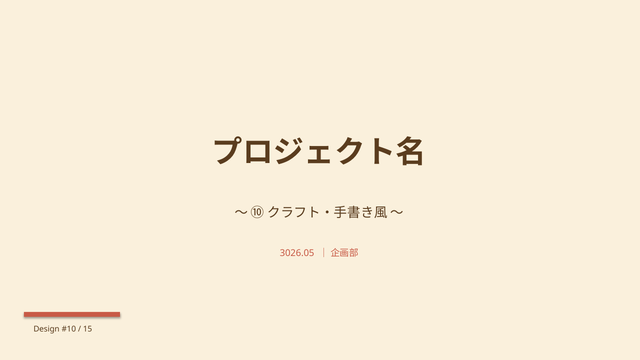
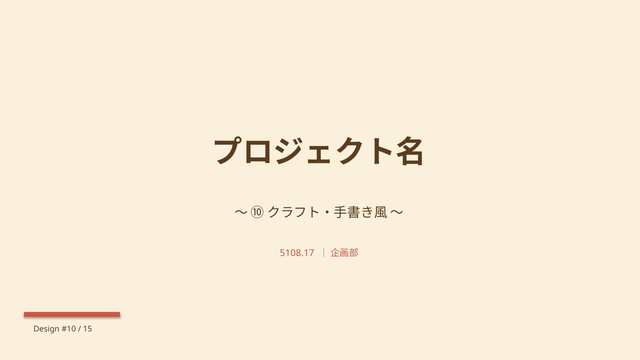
3026.05: 3026.05 -> 5108.17
